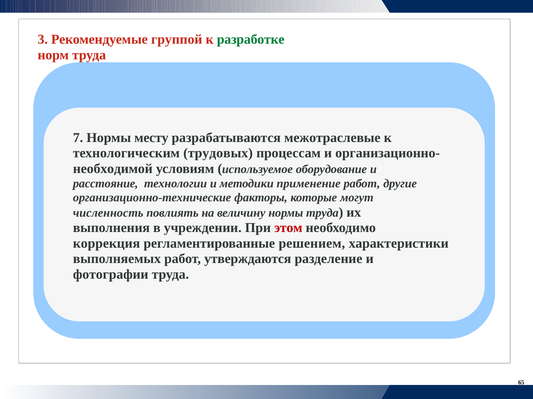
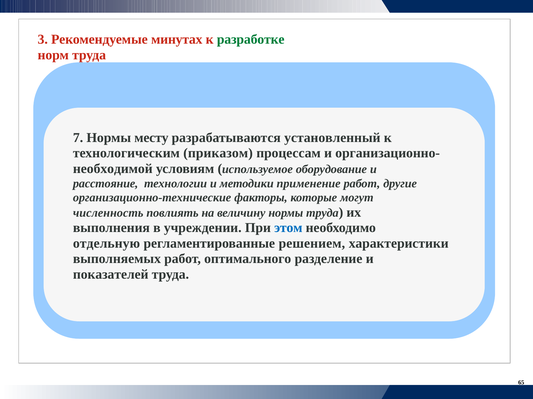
группой: группой -> минутах
межотраслевые: межотраслевые -> установленный
трудовых: трудовых -> приказом
этом colour: red -> blue
коррекция: коррекция -> отдельную
утверждаются: утверждаются -> оптимального
фотографии: фотографии -> показателей
